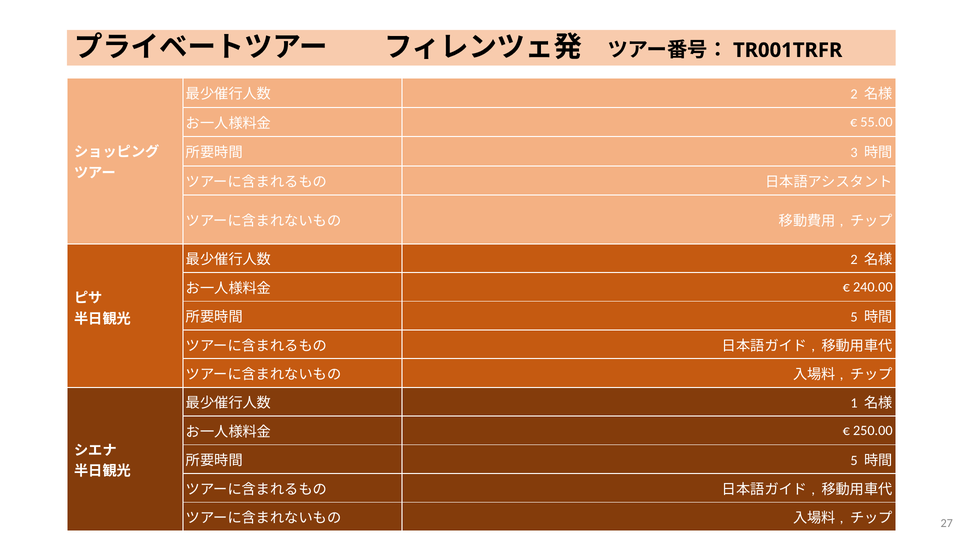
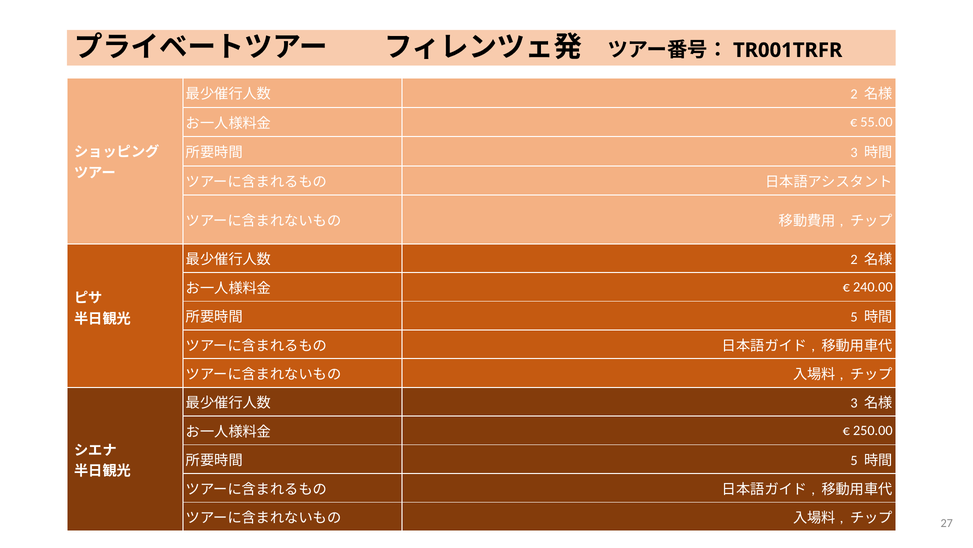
1 at (854, 403): 1 -> 3
